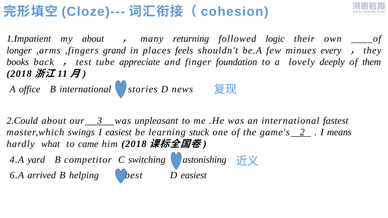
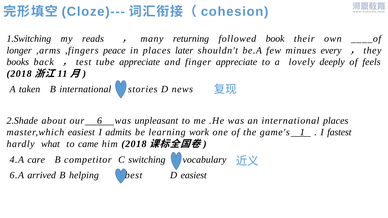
1.Impatient: 1.Impatient -> 1.Switching
my about: about -> reads
logic: logic -> book
grand: grand -> peace
feels: feels -> later
finger foundation: foundation -> appreciate
them: them -> feels
office: office -> taken
2.Could: 2.Could -> 2.Shade
3: 3 -> 6
international fastest: fastest -> places
master,which swings: swings -> easiest
I easiest: easiest -> admits
stuck: stuck -> work
2: 2 -> 1
means: means -> fastest
yard: yard -> care
astonishing: astonishing -> vocabulary
